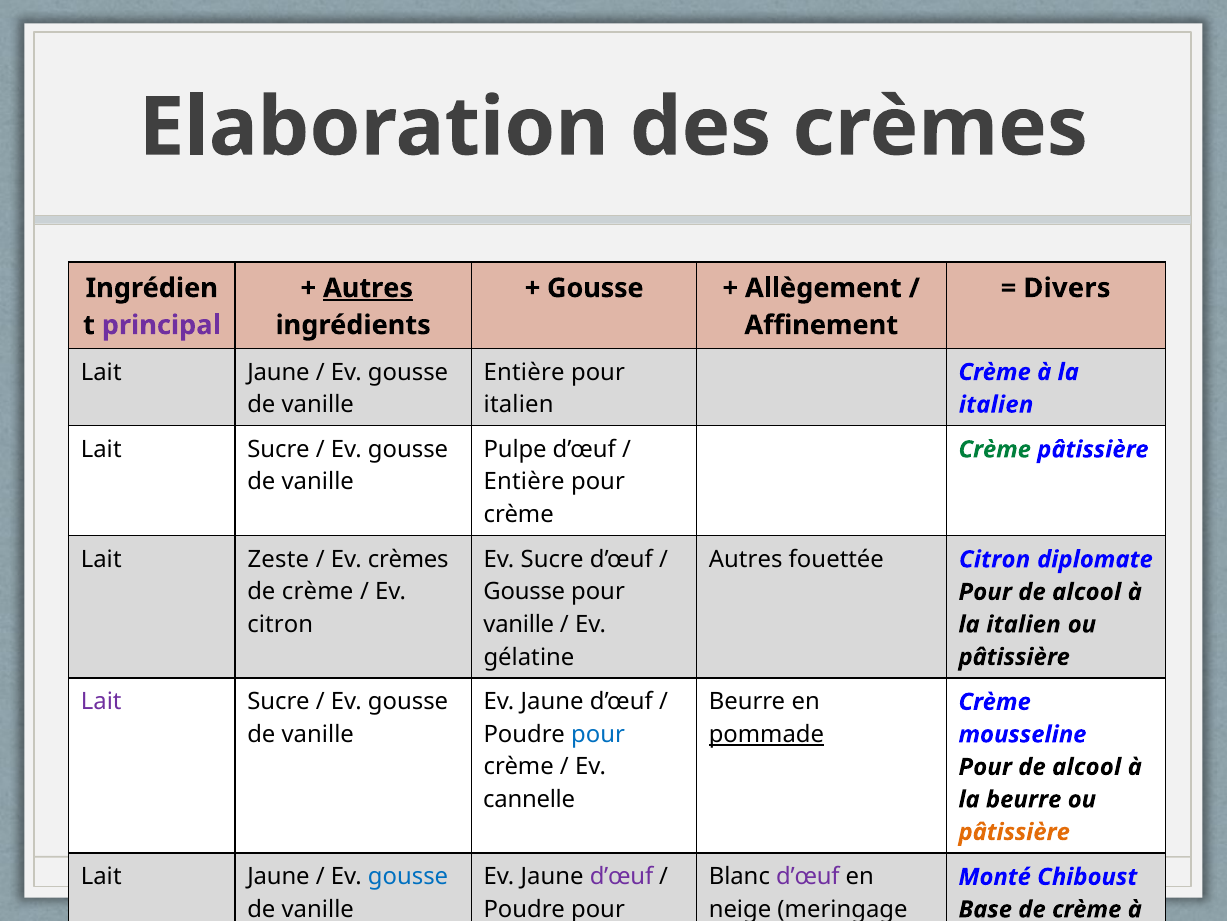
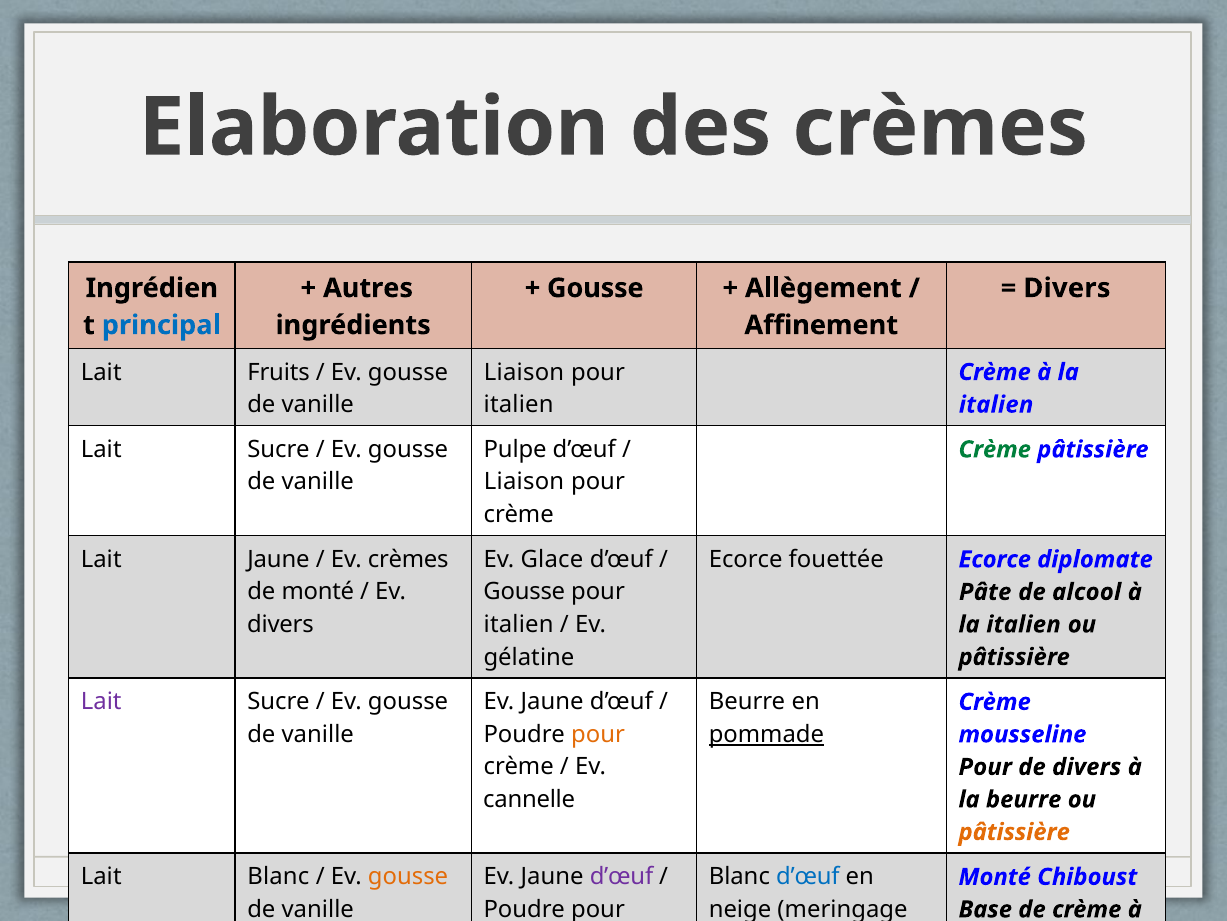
Autres at (368, 288) underline: present -> none
principal colour: purple -> blue
Jaune at (278, 372): Jaune -> Fruits
Entière at (524, 372): Entière -> Liaison
Entière at (524, 482): Entière -> Liaison
Lait Zeste: Zeste -> Jaune
Ev Sucre: Sucre -> Glace
Autres at (746, 559): Autres -> Ecorce
fouettée Citron: Citron -> Ecorce
crème at (318, 592): crème -> monté
Pour at (985, 592): Pour -> Pâte
citron at (280, 624): citron -> divers
vanille at (519, 624): vanille -> italien
pour at (598, 734) colour: blue -> orange
alcool at (1087, 766): alcool -> divers
Jaune at (278, 876): Jaune -> Blanc
gousse at (408, 876) colour: blue -> orange
d’œuf at (808, 876) colour: purple -> blue
